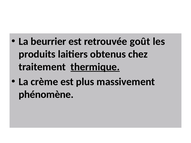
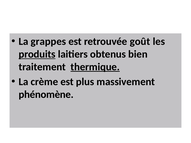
beurrier: beurrier -> grappes
produits underline: none -> present
chez: chez -> bien
